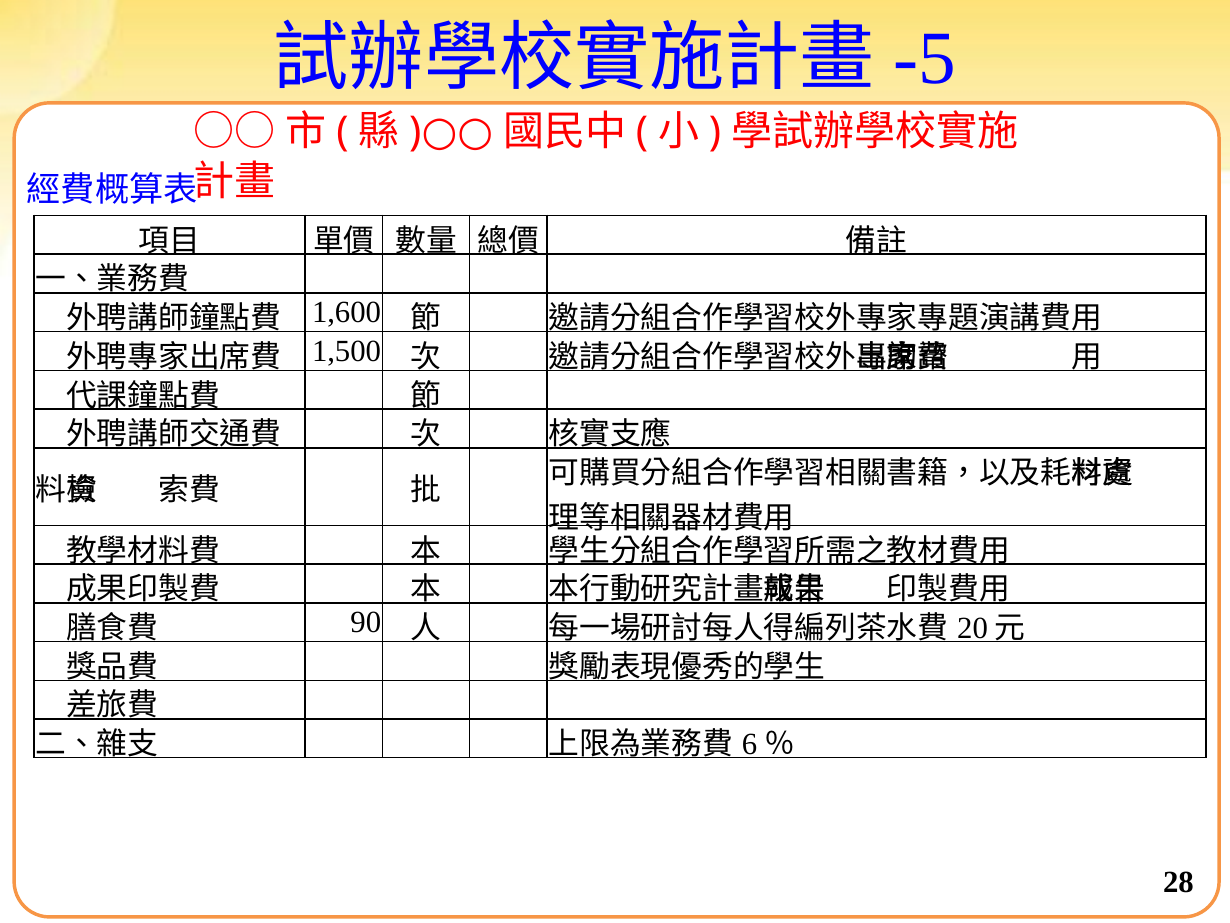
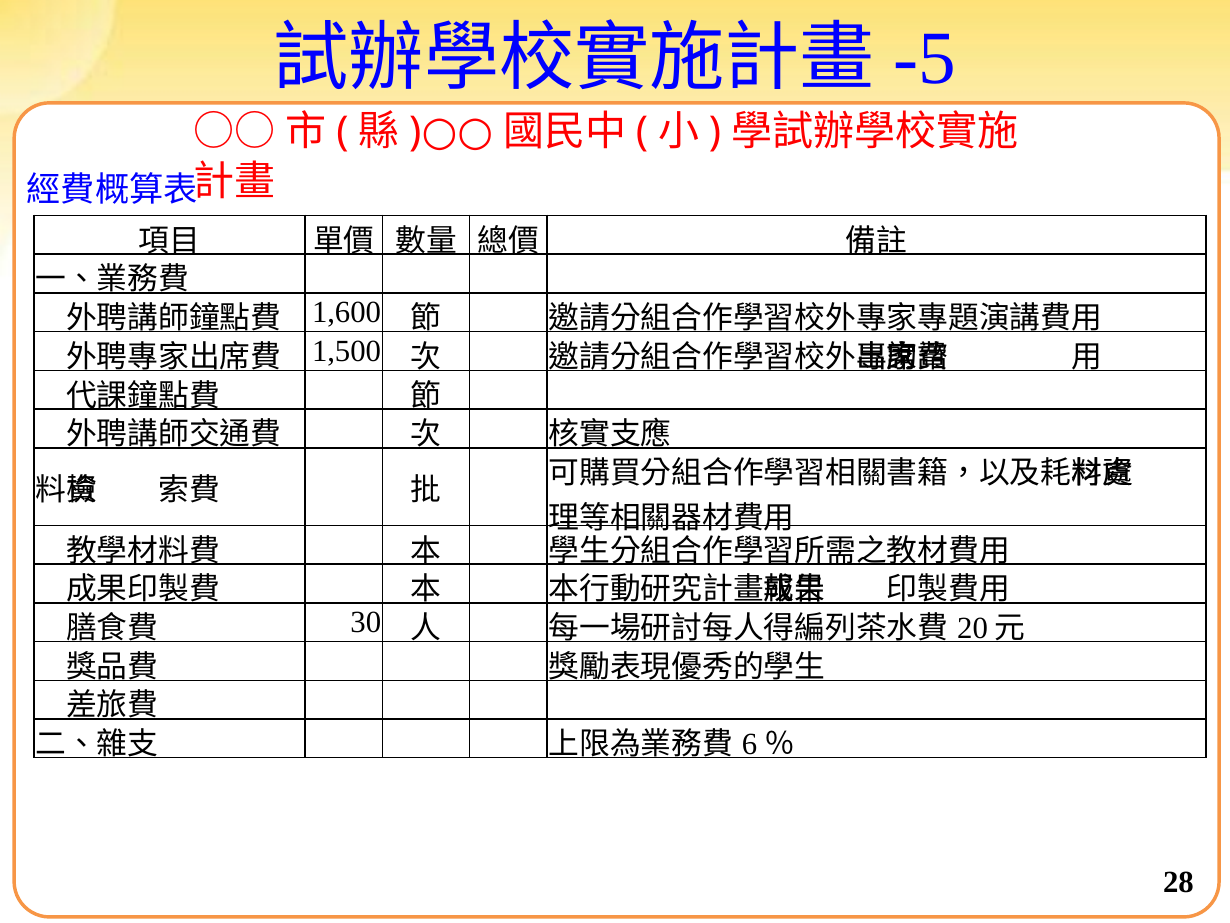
90: 90 -> 30
